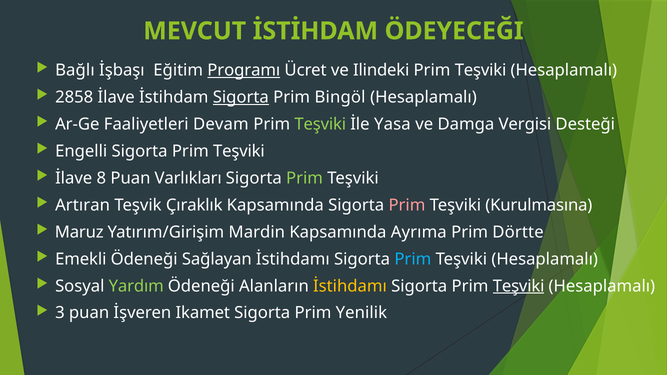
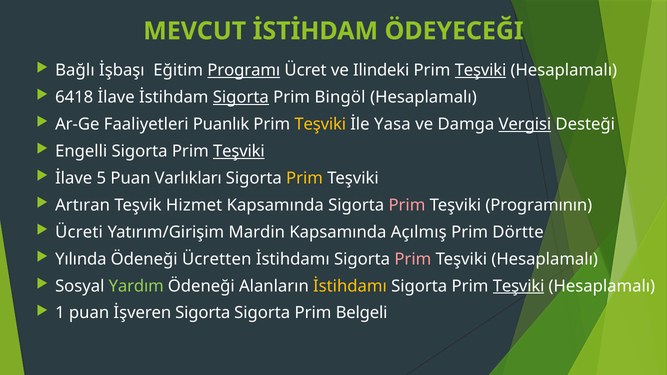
Teşviki at (481, 70) underline: none -> present
2858: 2858 -> 6418
Devam: Devam -> Puanlık
Teşviki at (320, 124) colour: light green -> yellow
Vergisi underline: none -> present
Teşviki at (239, 151) underline: none -> present
8: 8 -> 5
Prim at (305, 178) colour: light green -> yellow
Çıraklık: Çıraklık -> Hizmet
Kurulmasına: Kurulmasına -> Programının
Maruz: Maruz -> Ücreti
Ayrıma: Ayrıma -> Açılmış
Emekli: Emekli -> Yılında
Sağlayan: Sağlayan -> Ücretten
Prim at (413, 259) colour: light blue -> pink
3: 3 -> 1
İşveren Ikamet: Ikamet -> Sigorta
Yenilik: Yenilik -> Belgeli
